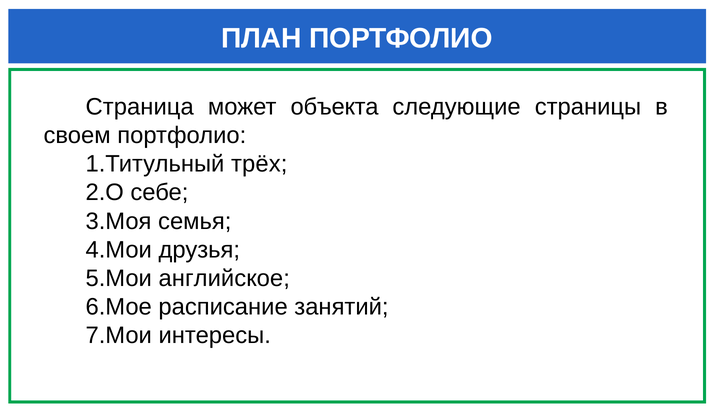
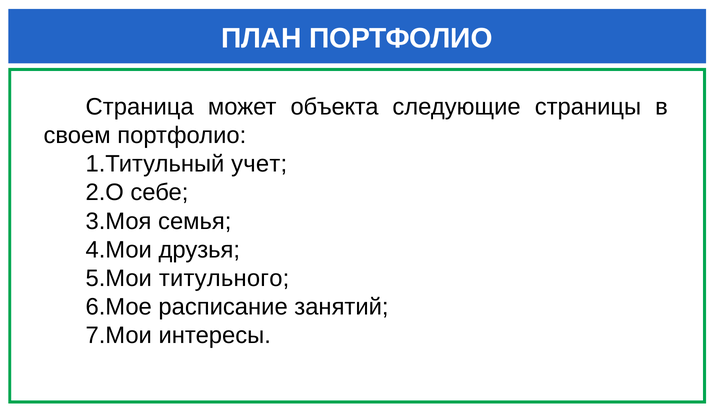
трёх: трёх -> учет
английское: английское -> титульного
